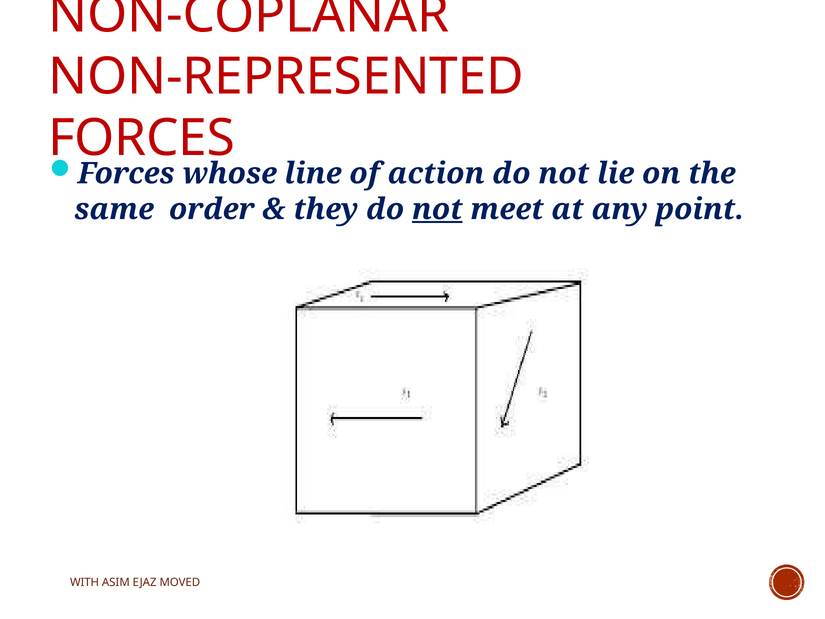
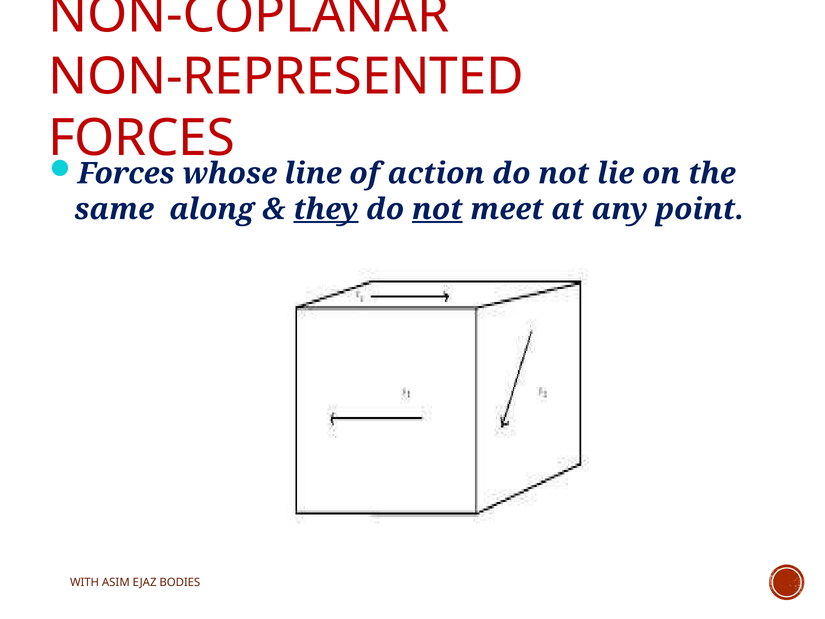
order: order -> along
they underline: none -> present
MOVED: MOVED -> BODIES
